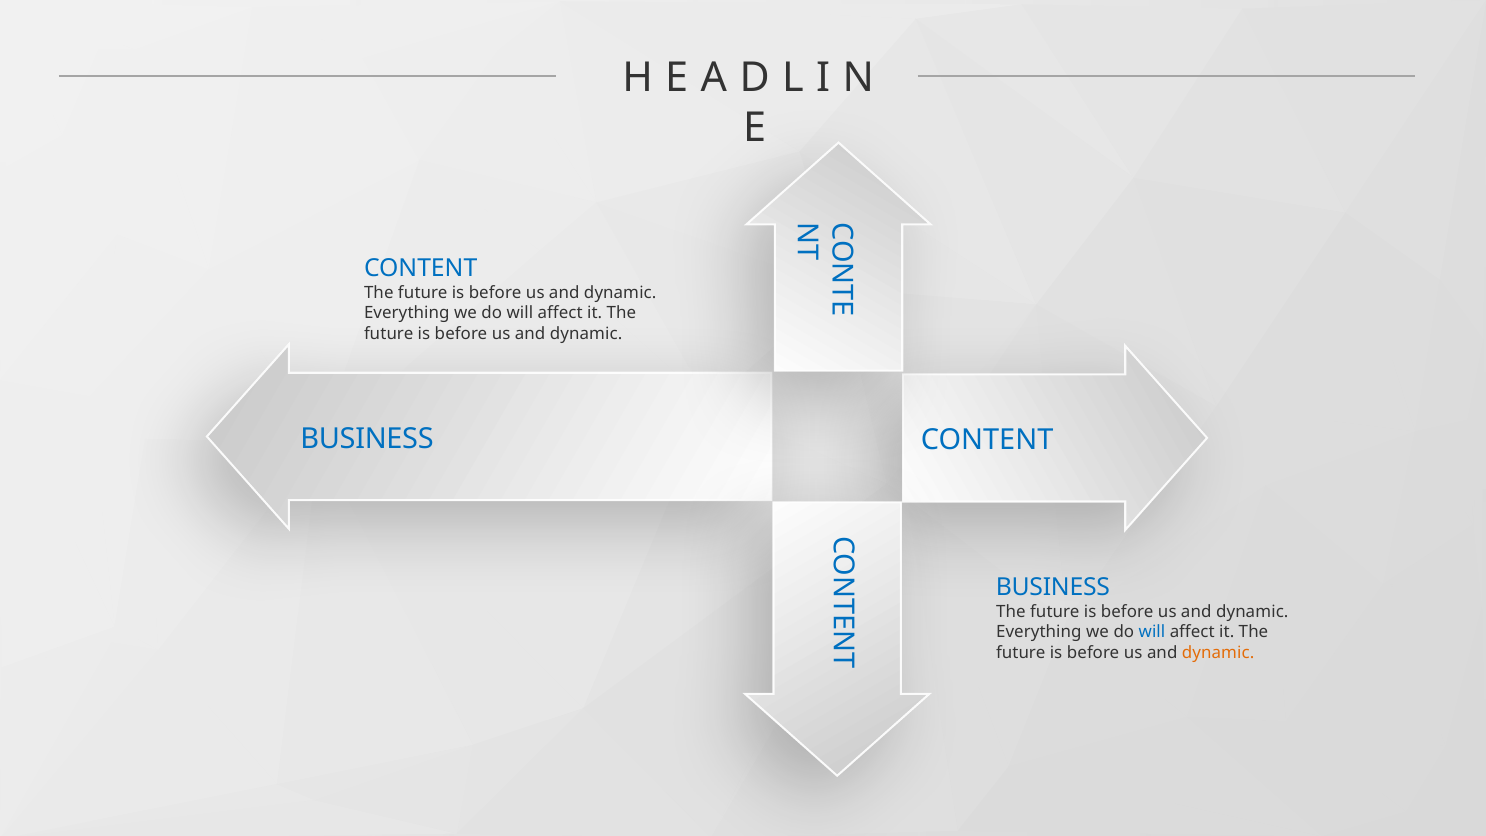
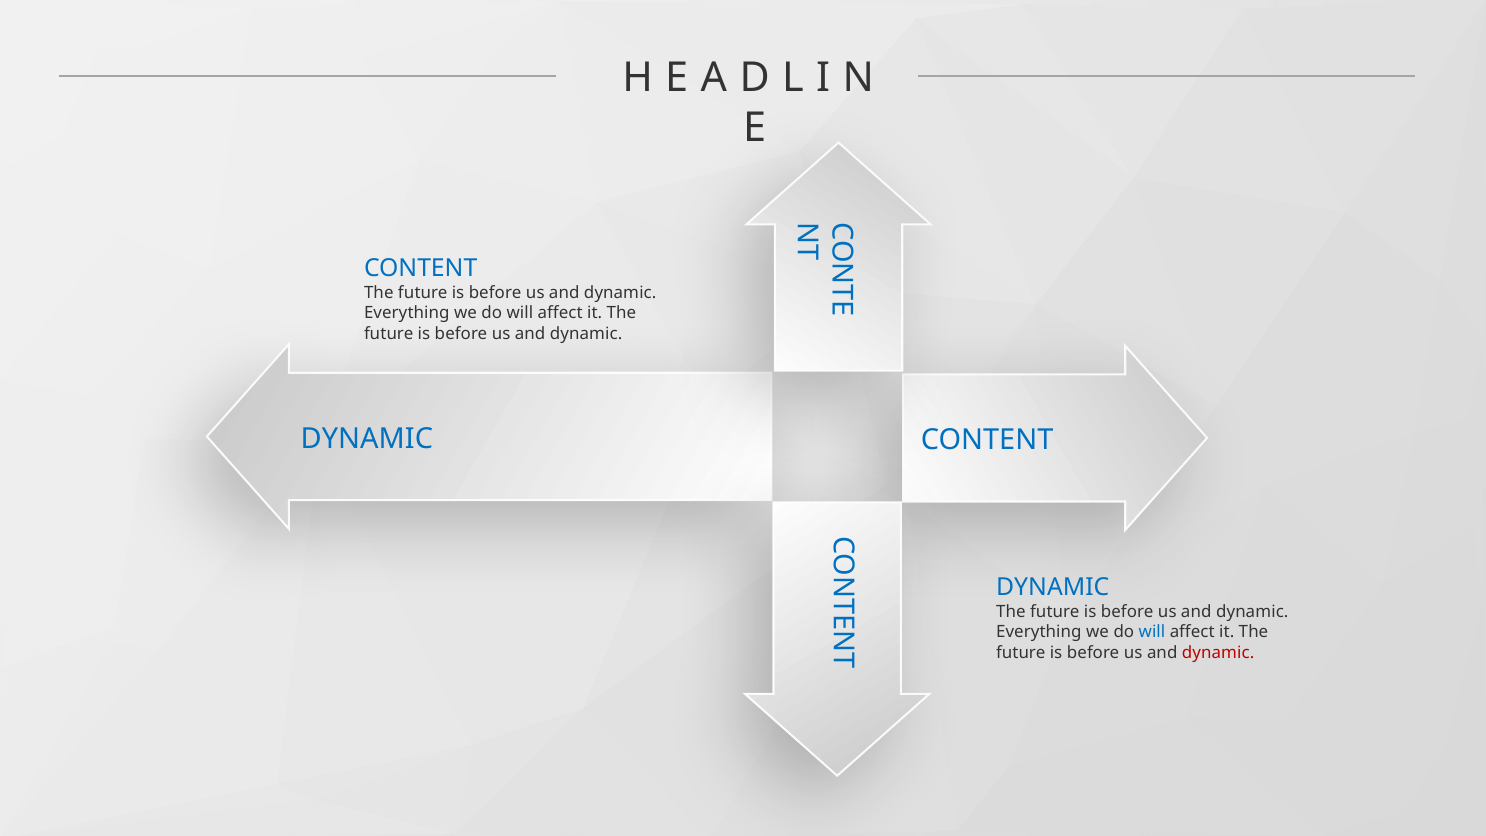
BUSINESS at (367, 438): BUSINESS -> DYNAMIC
BUSINESS at (1053, 587): BUSINESS -> DYNAMIC
dynamic at (1218, 653) colour: orange -> red
